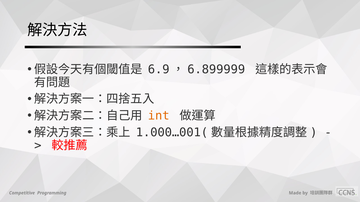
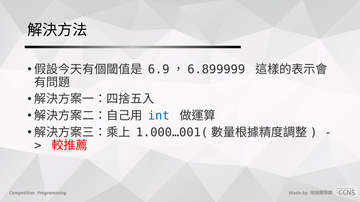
int colour: orange -> blue
